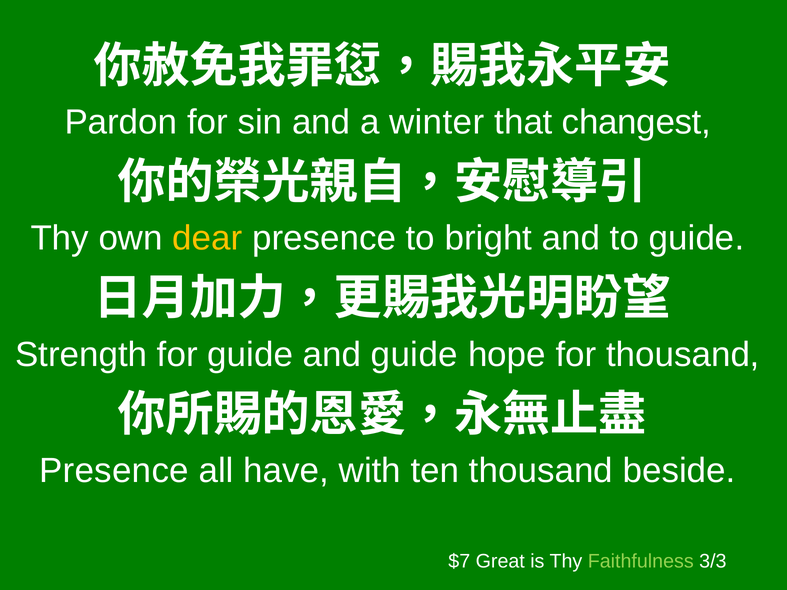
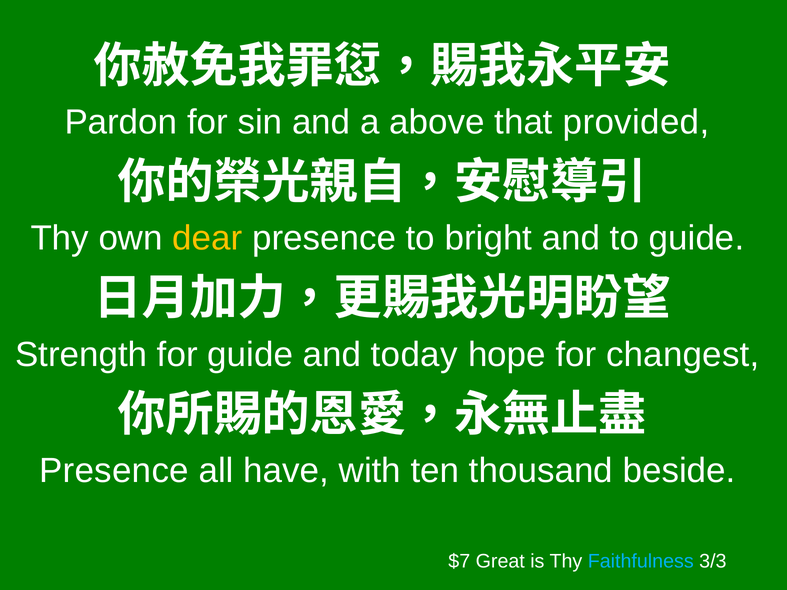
winter: winter -> above
changest: changest -> provided
and guide: guide -> today
for thousand: thousand -> changest
Faithfulness colour: light green -> light blue
